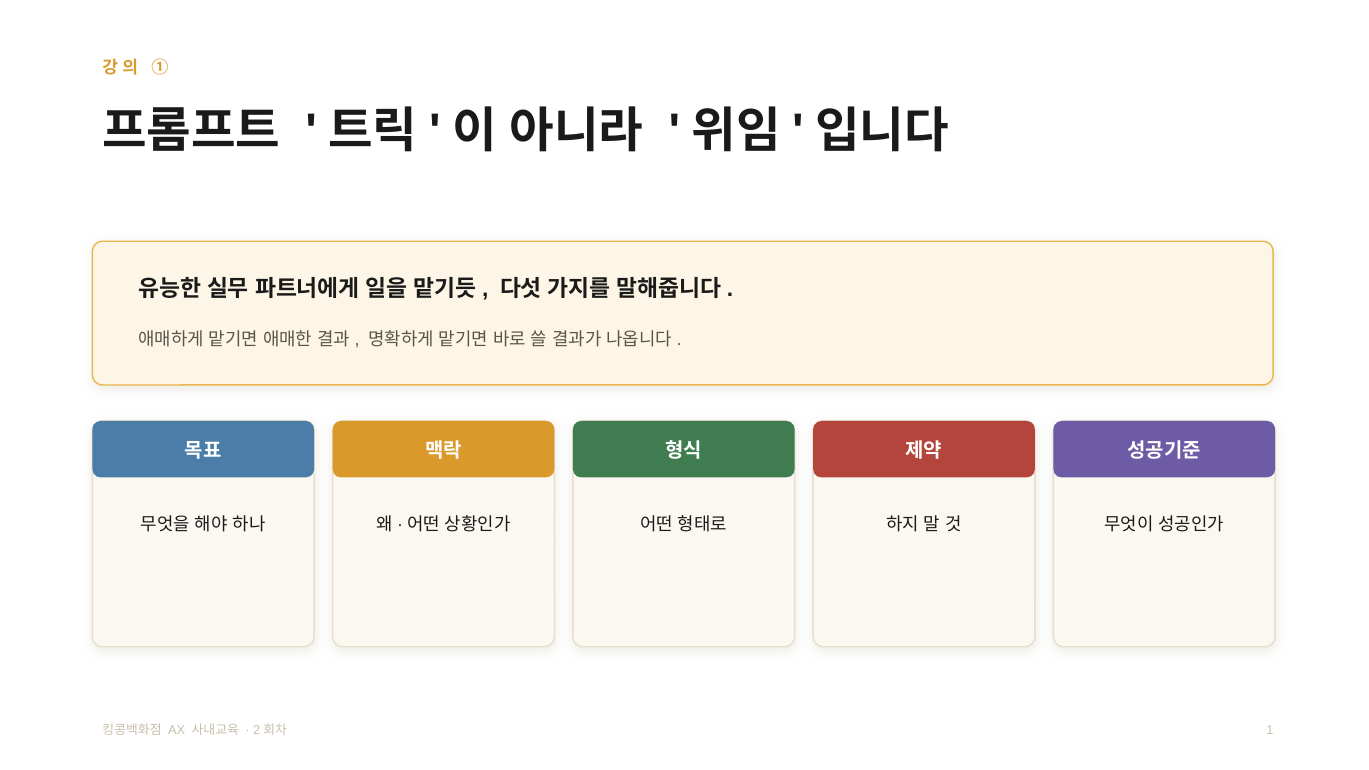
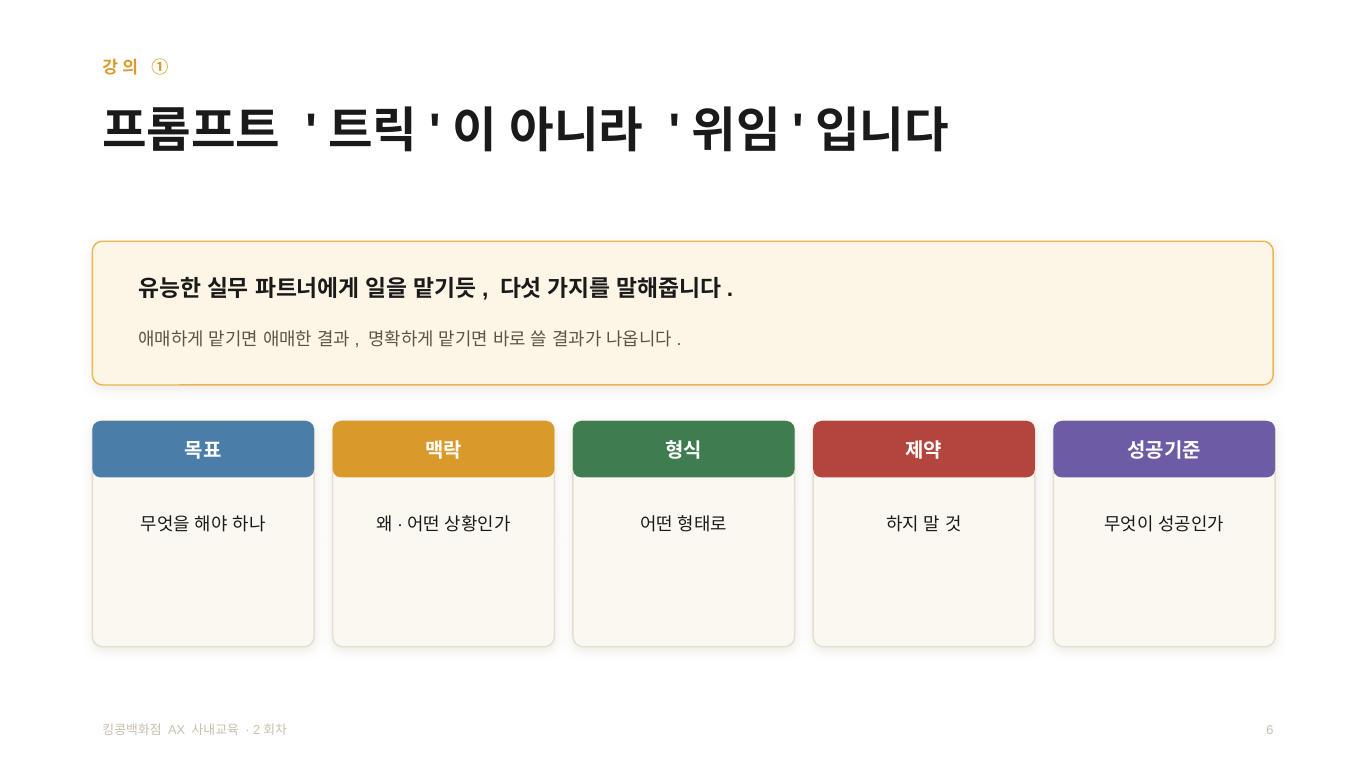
1: 1 -> 6
